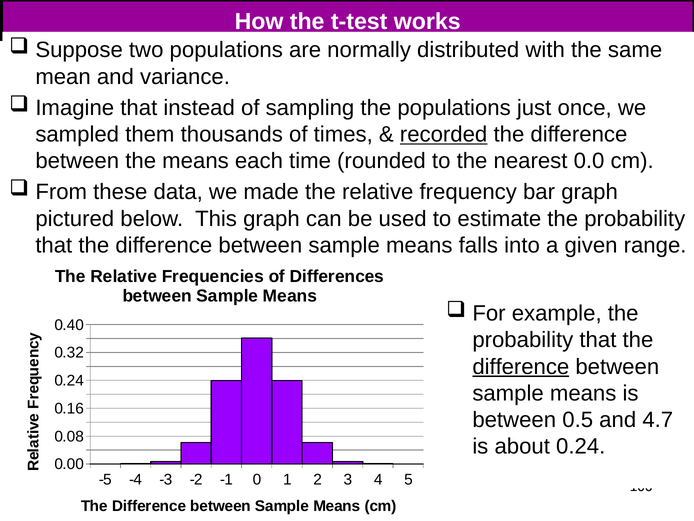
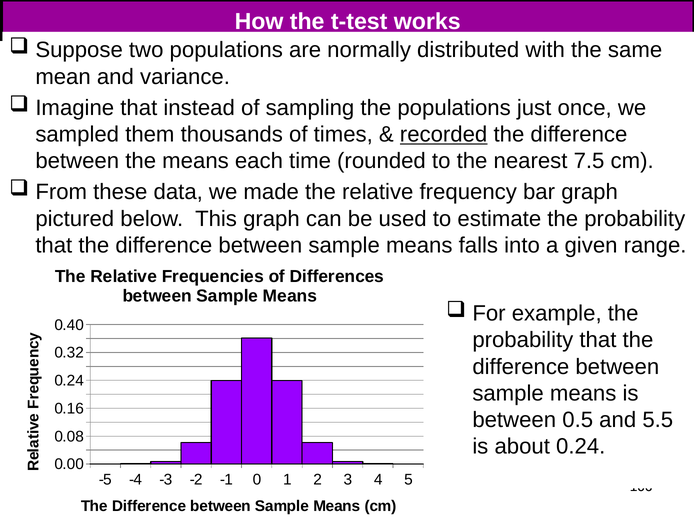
0.0: 0.0 -> 7.5
difference at (521, 366) underline: present -> none
4.7: 4.7 -> 5.5
